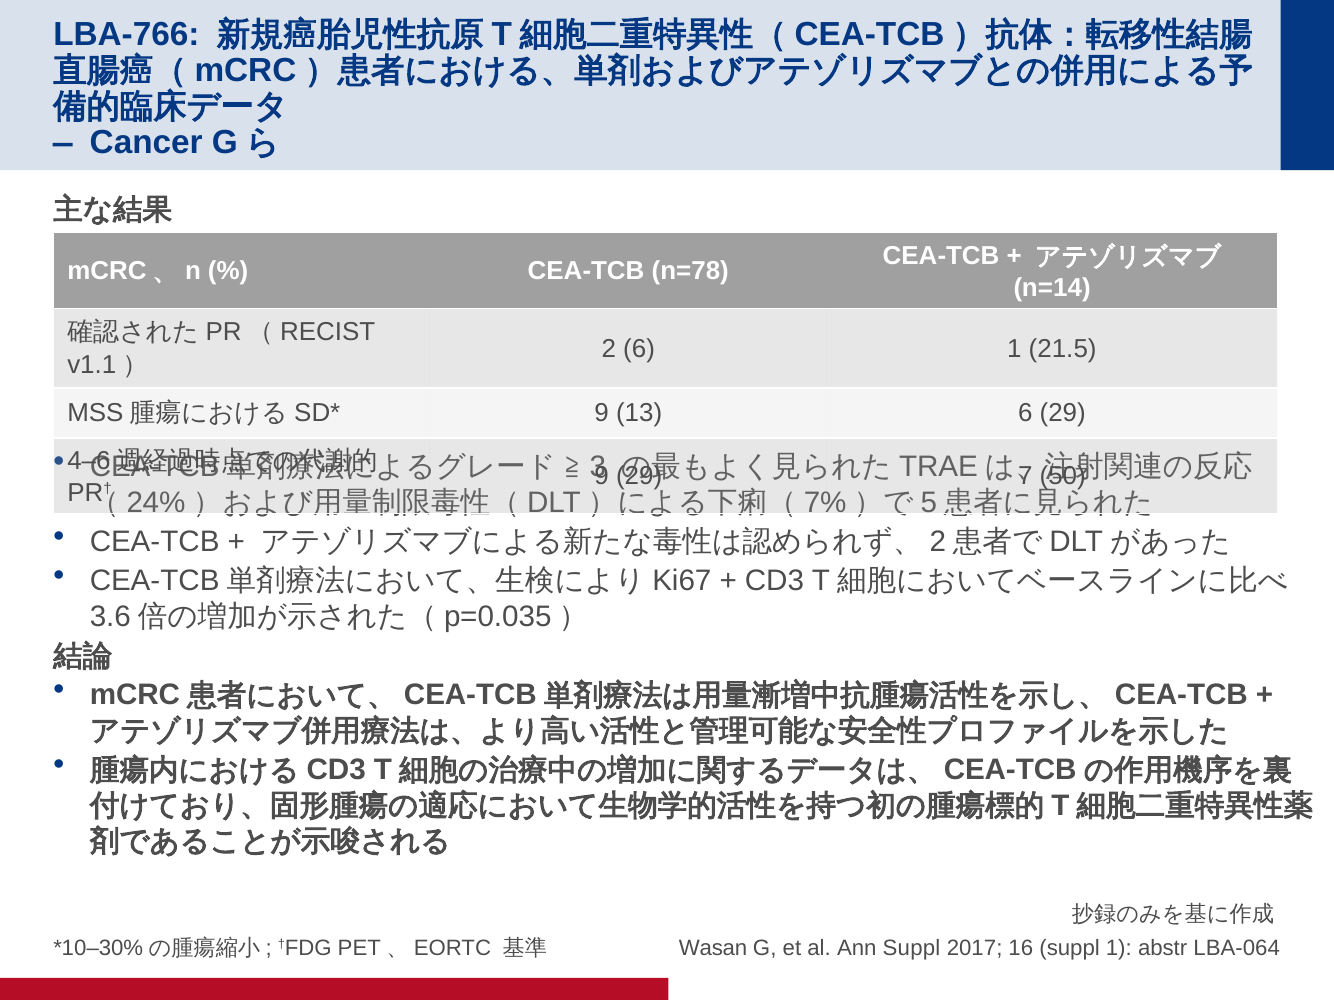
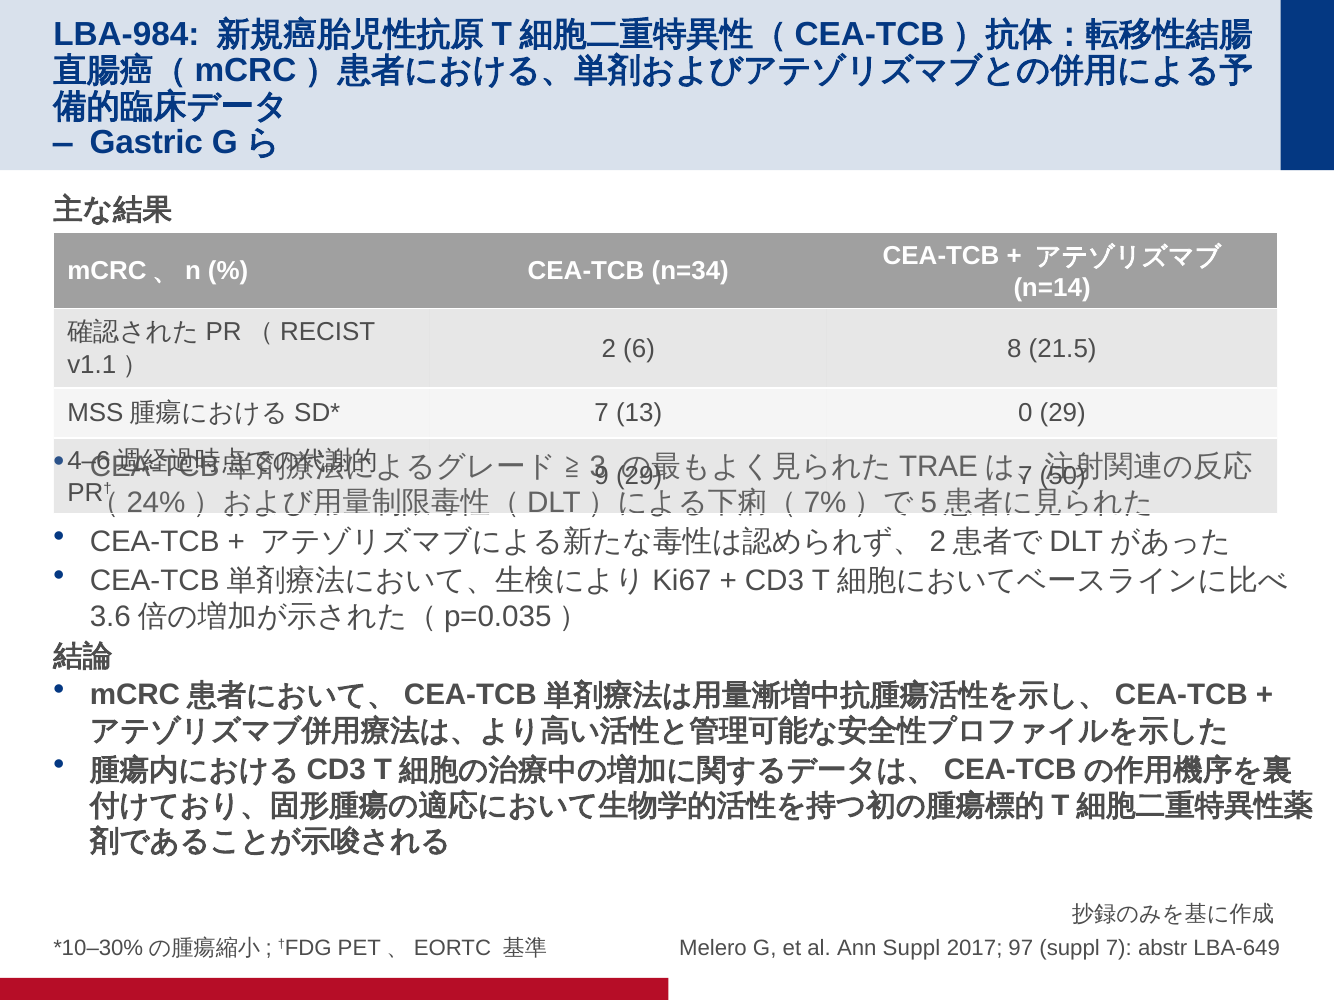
LBA-766: LBA-766 -> LBA-984
Cancer: Cancer -> Gastric
n=78: n=78 -> n=34
6 1: 1 -> 8
9 at (602, 414): 9 -> 7
13 6: 6 -> 0
Wasan: Wasan -> Melero
16: 16 -> 97
suppl 1: 1 -> 7
LBA-064: LBA-064 -> LBA-649
